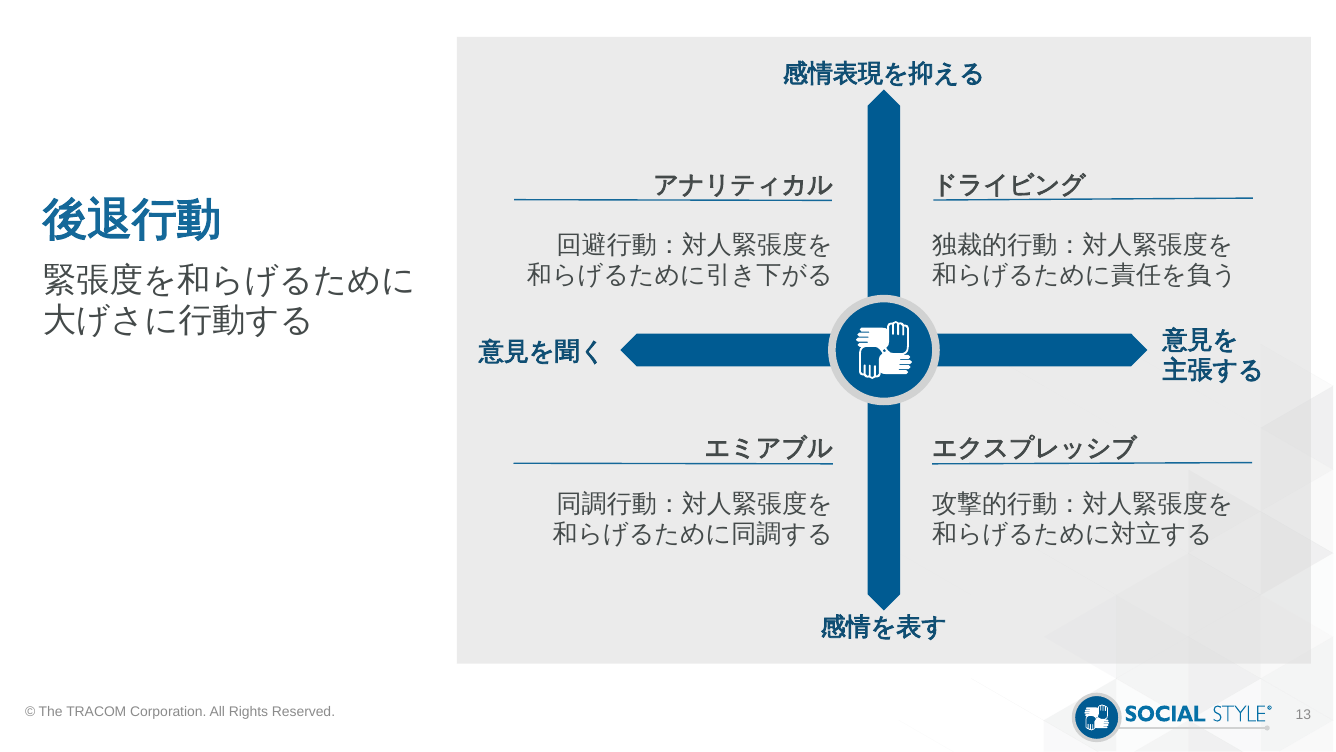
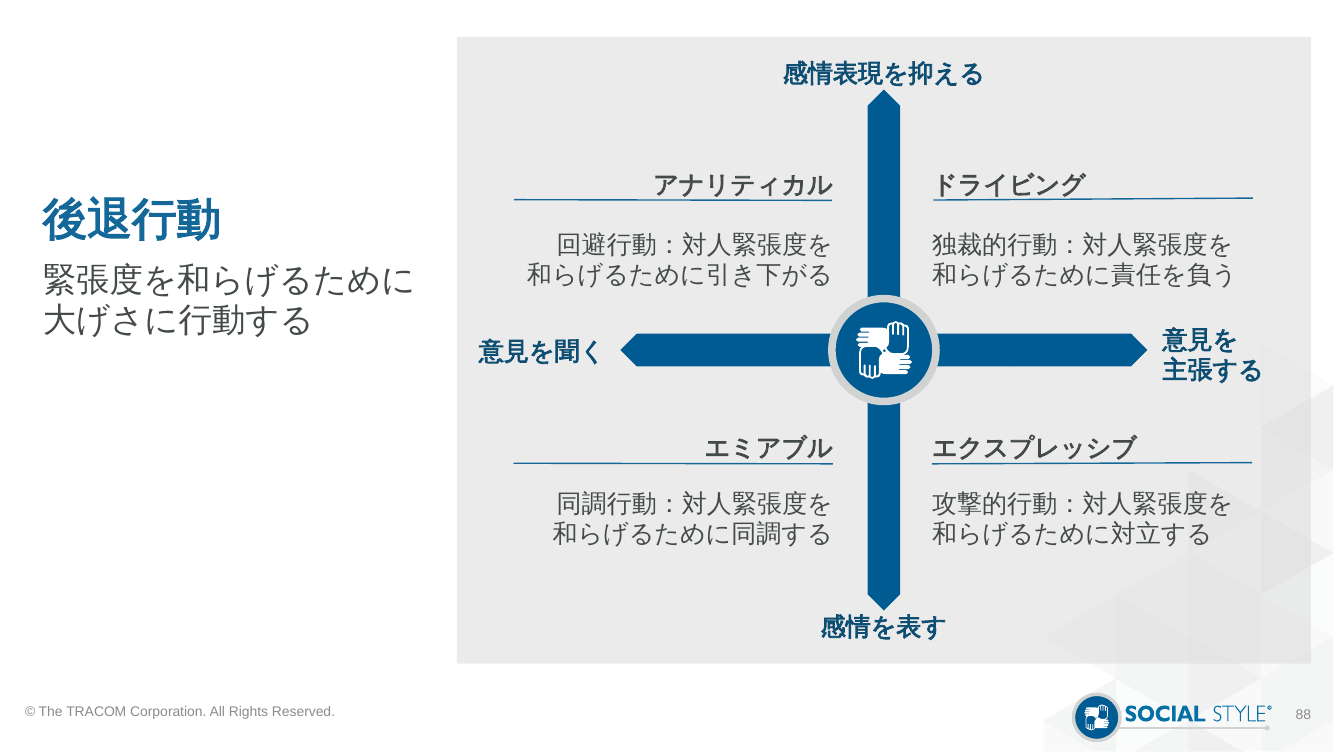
13: 13 -> 88
